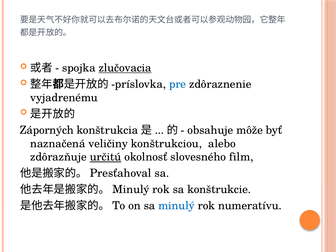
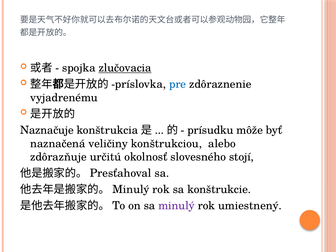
Záporných: Záporných -> Naznačuje
obsahuje: obsahuje -> prísudku
určitú underline: present -> none
film: film -> stojí
minulý colour: blue -> purple
numeratívu: numeratívu -> umiestnený
